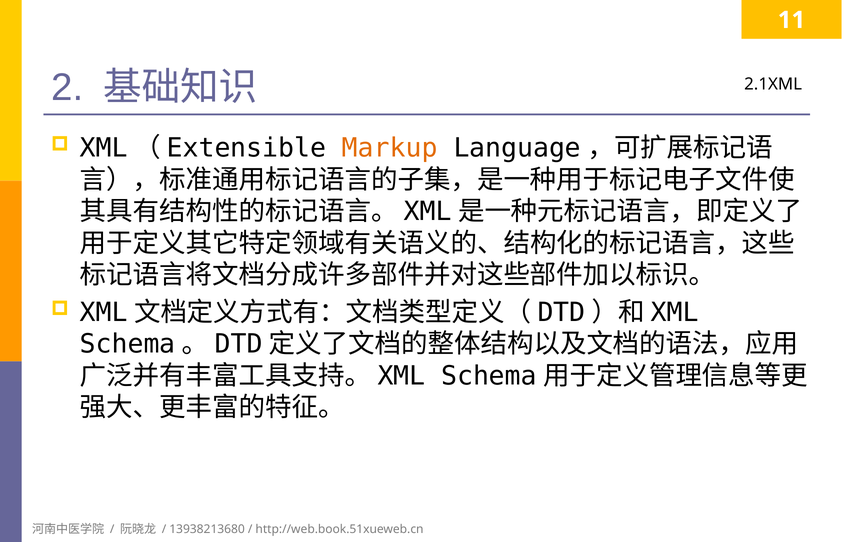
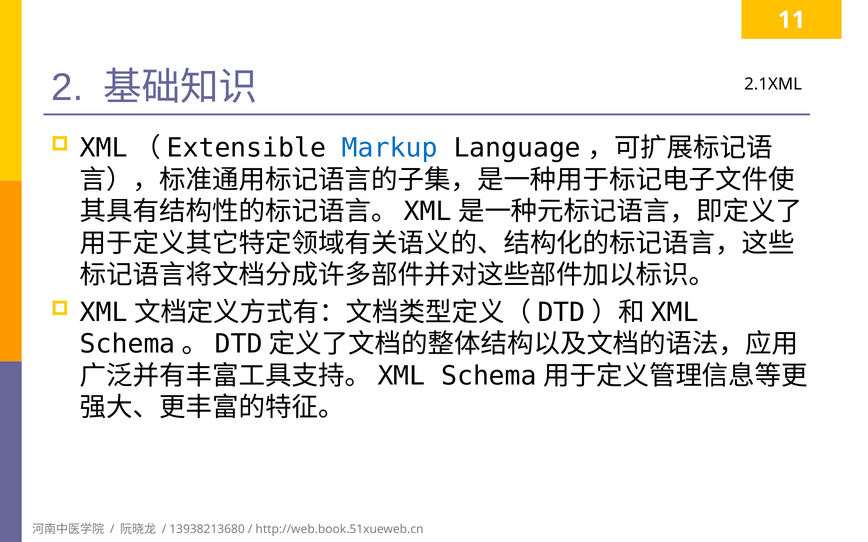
Markup colour: orange -> blue
